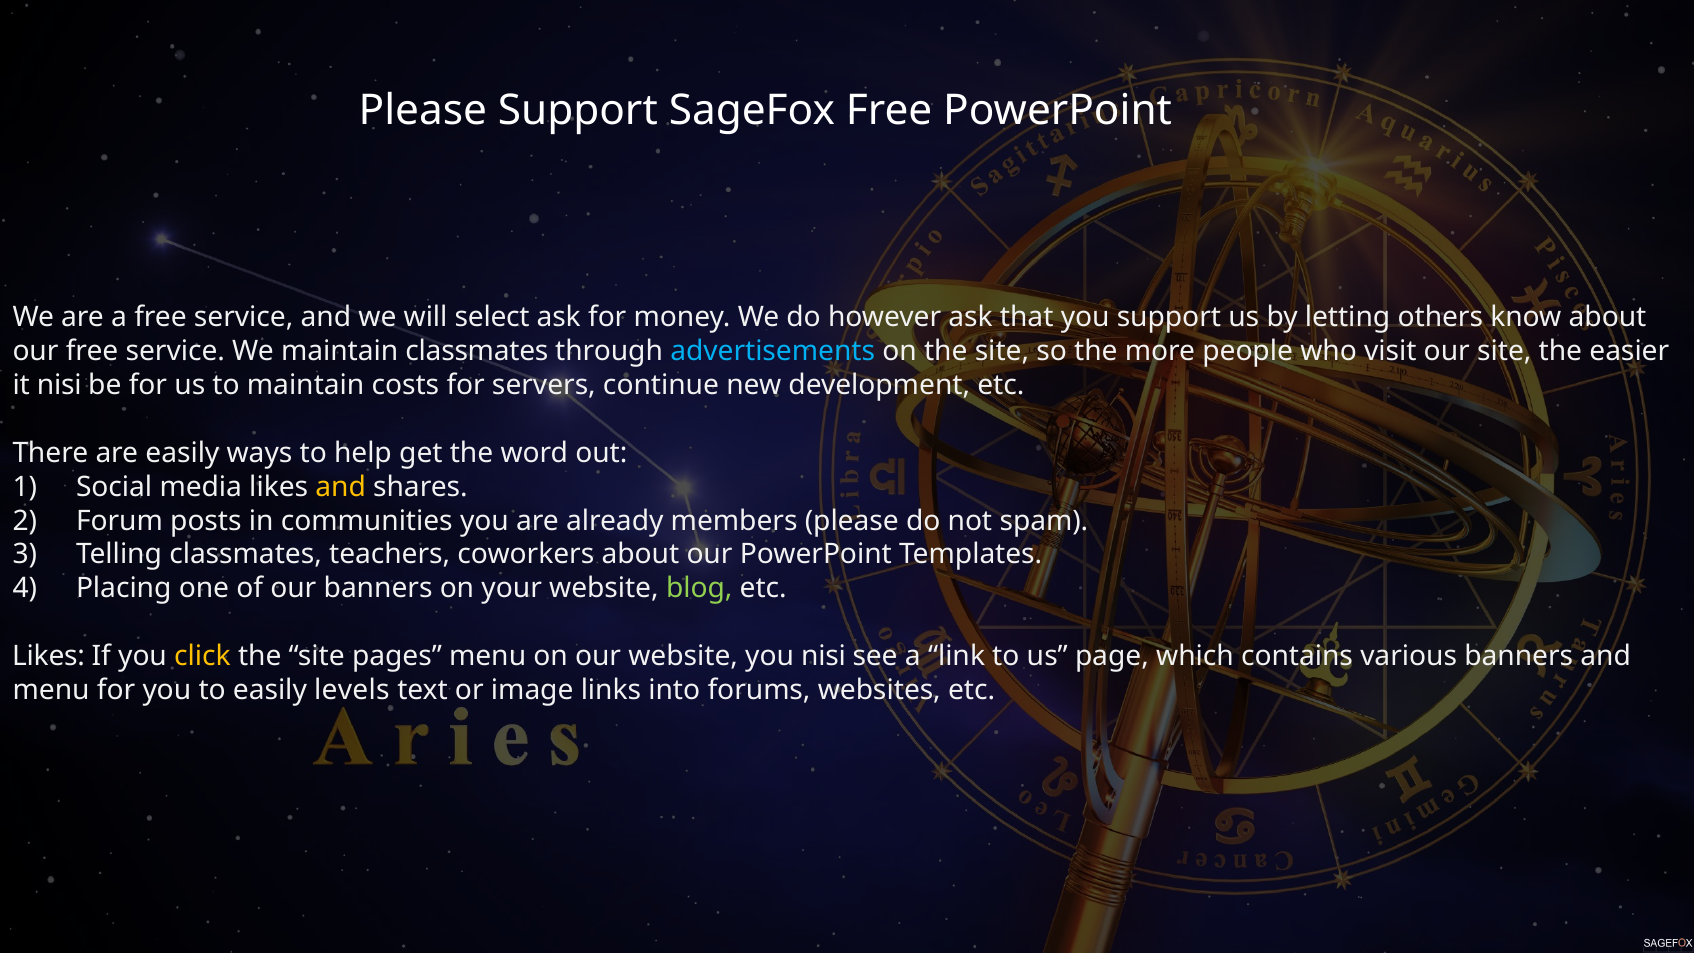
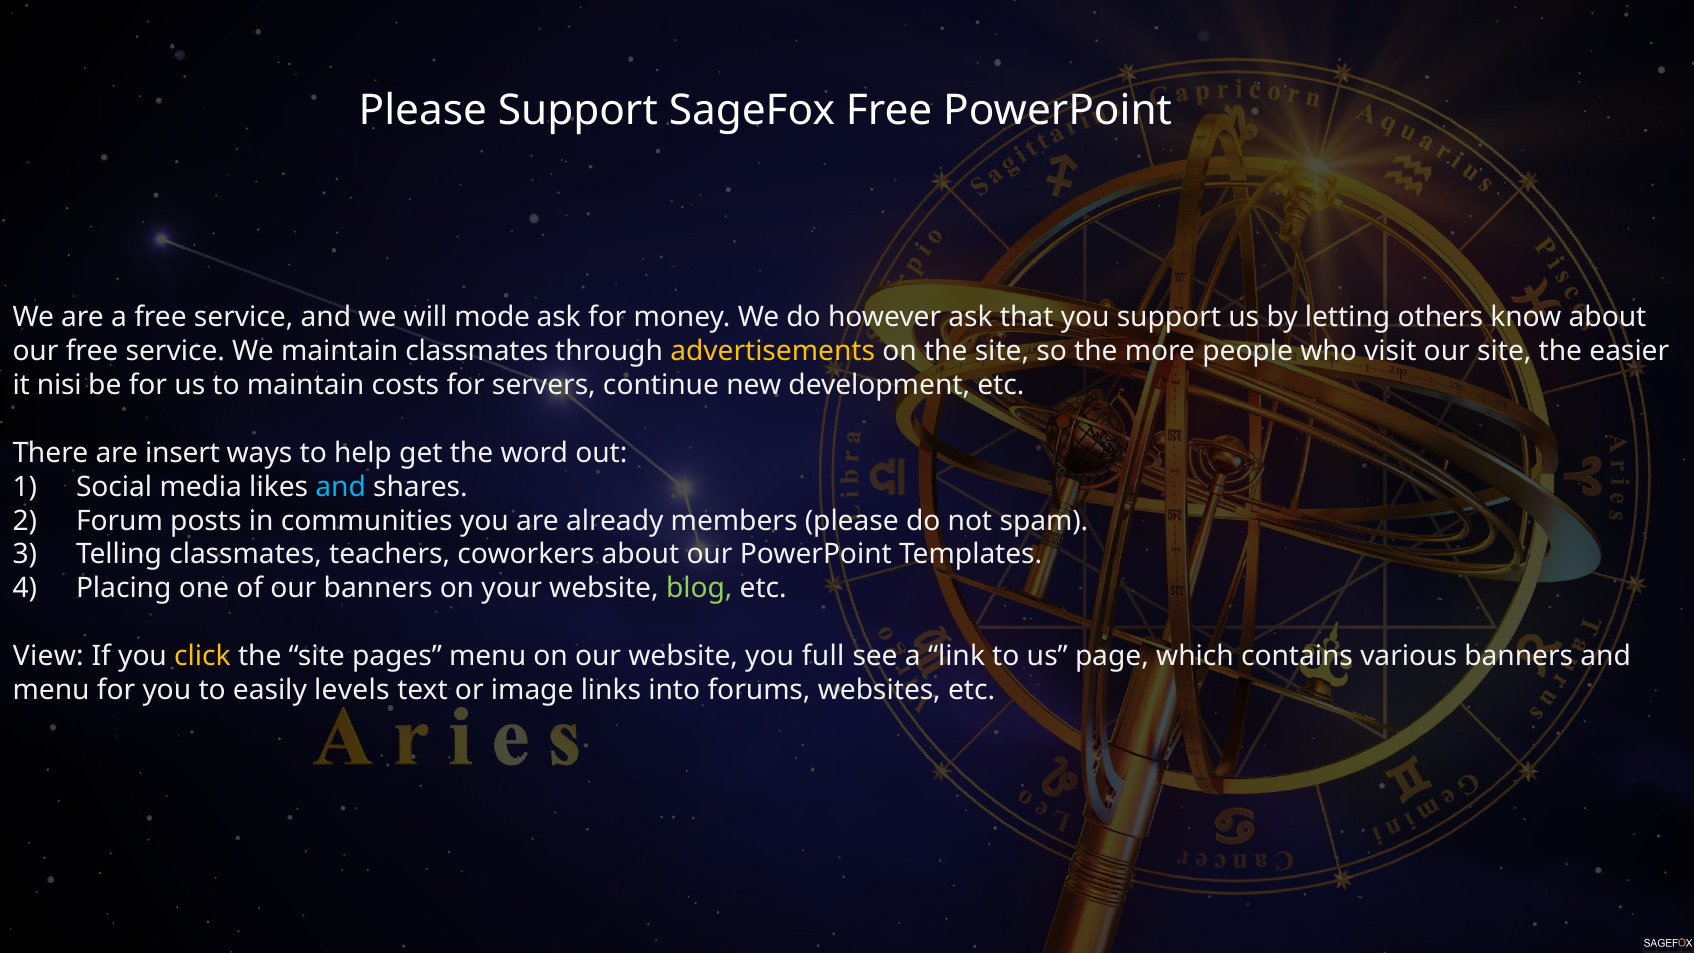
select: select -> mode
advertisements colour: light blue -> yellow
are easily: easily -> insert
and at (341, 487) colour: yellow -> light blue
Likes at (49, 656): Likes -> View
you nisi: nisi -> full
